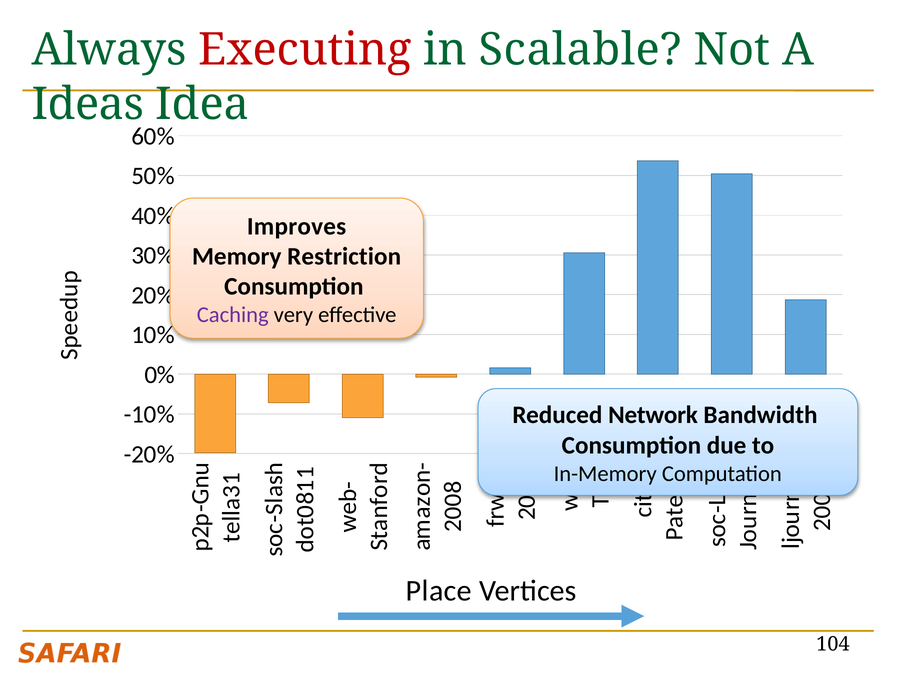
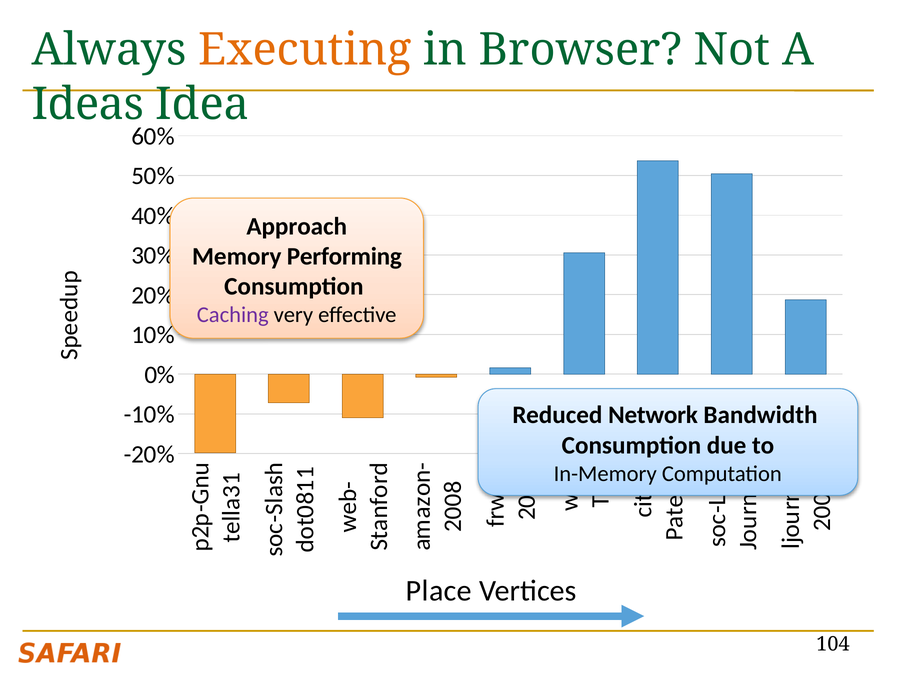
Executing colour: red -> orange
Scalable: Scalable -> Browser
Improves: Improves -> Approach
Restriction: Restriction -> Performing
